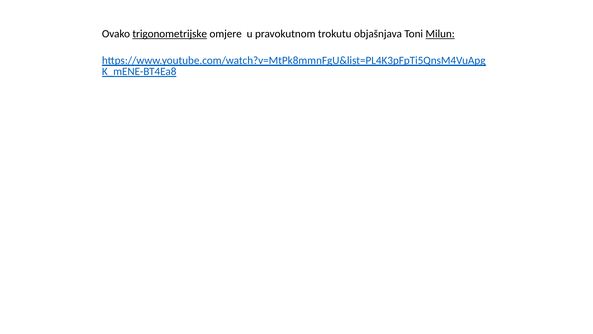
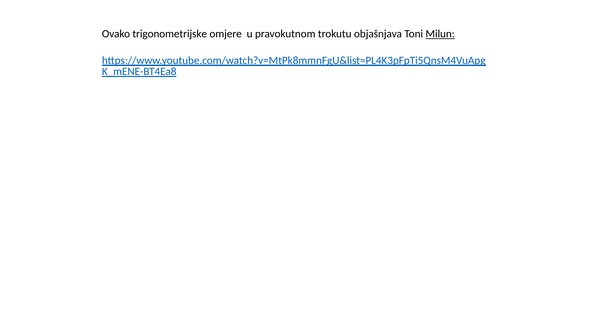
trigonometrijske underline: present -> none
